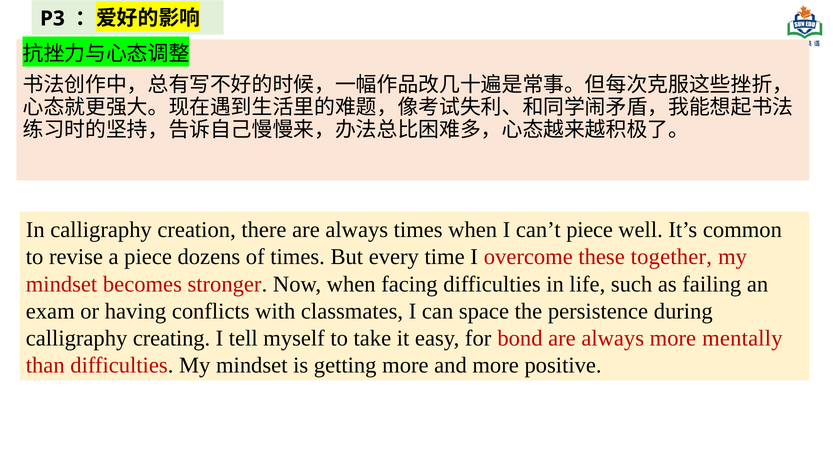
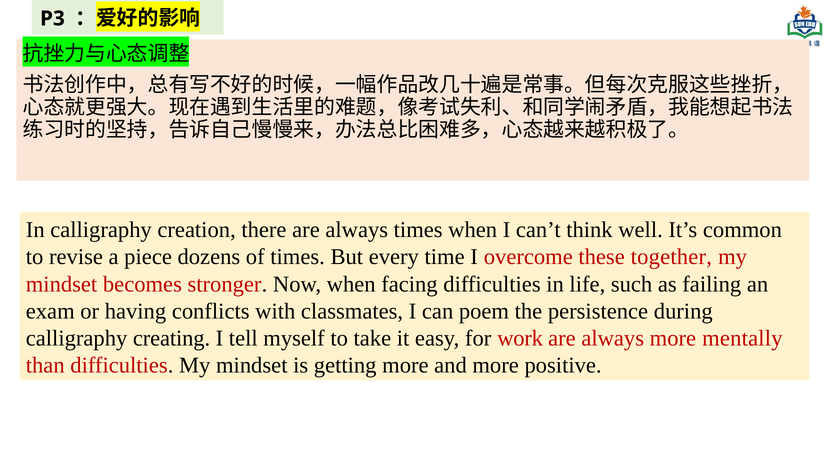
can’t piece: piece -> think
space: space -> poem
bond: bond -> work
